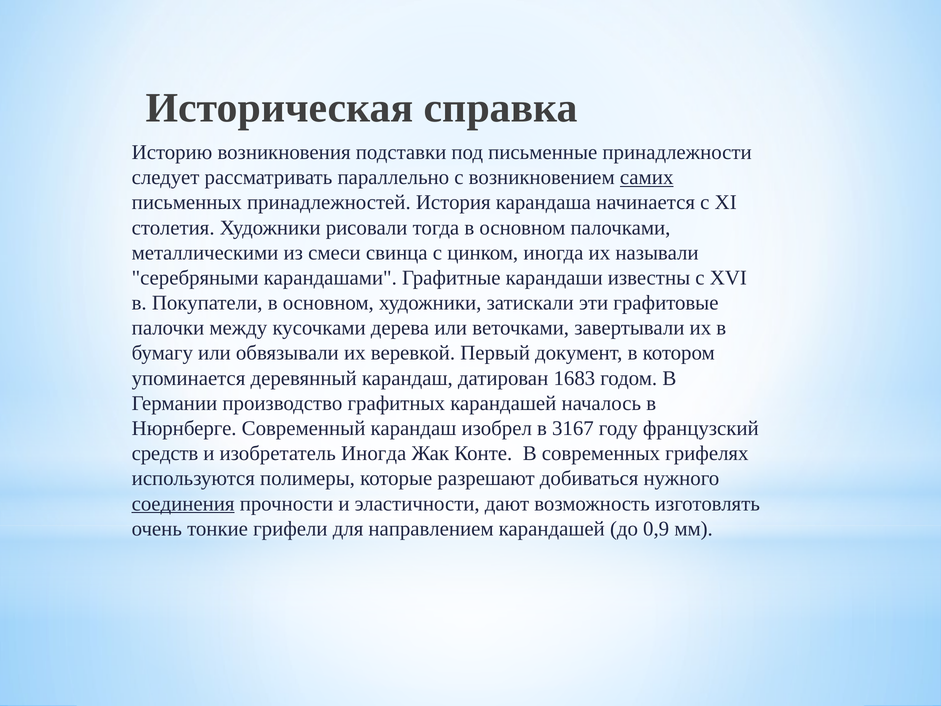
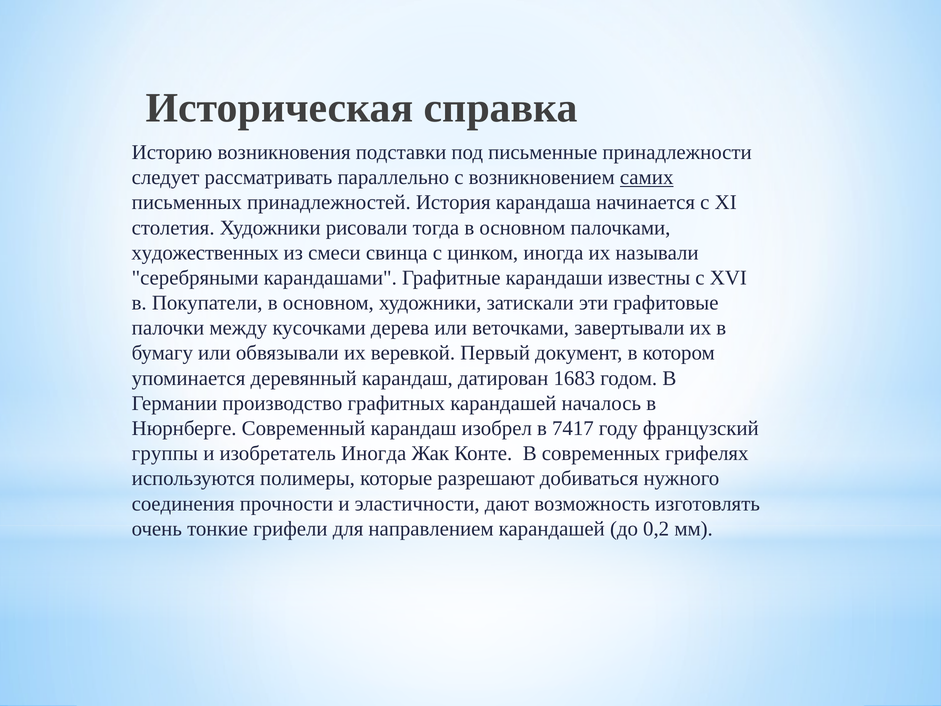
металлическими: металлическими -> художественных
3167: 3167 -> 7417
средств: средств -> группы
соединения underline: present -> none
0,9: 0,9 -> 0,2
